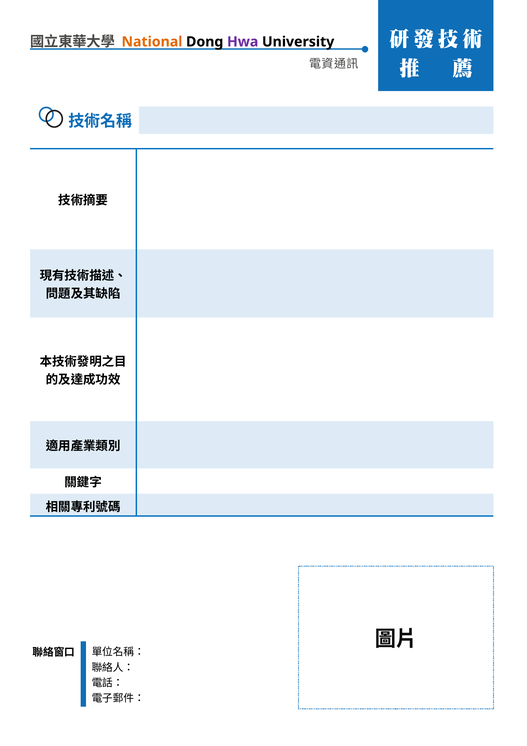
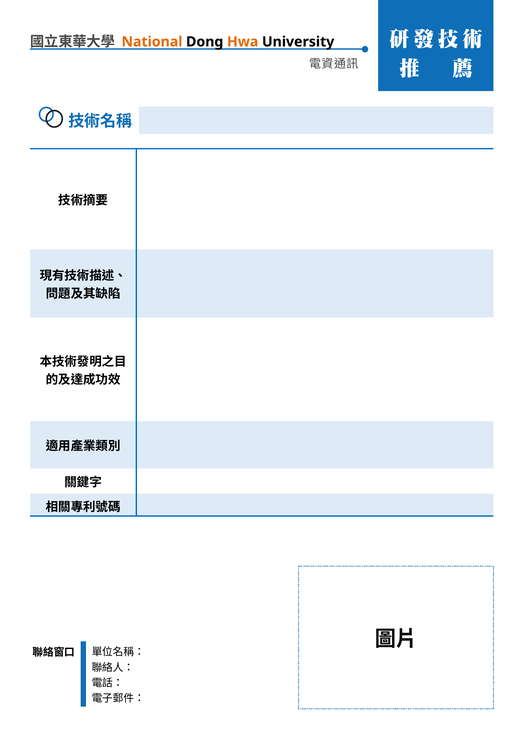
Hwa colour: purple -> orange
